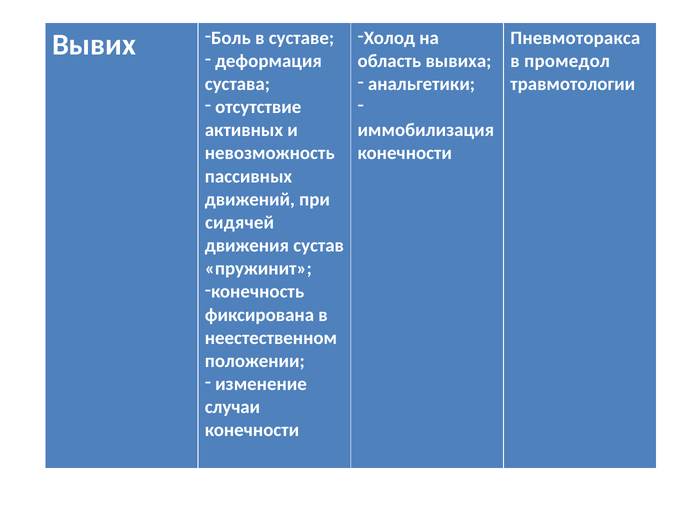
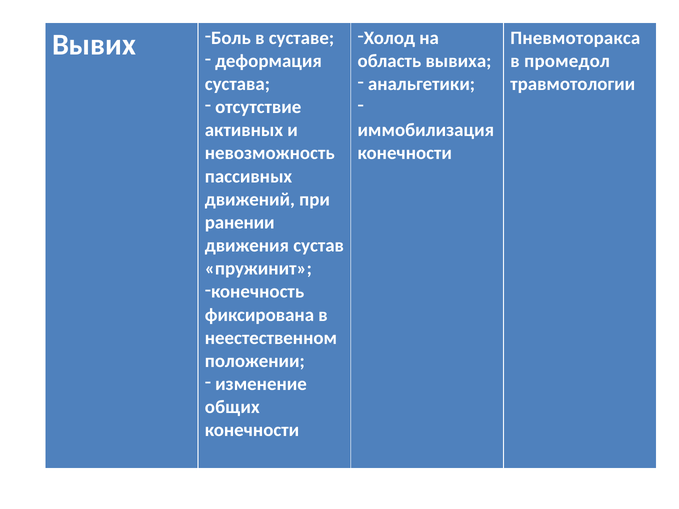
сидячей: сидячей -> ранении
случаи: случаи -> общих
